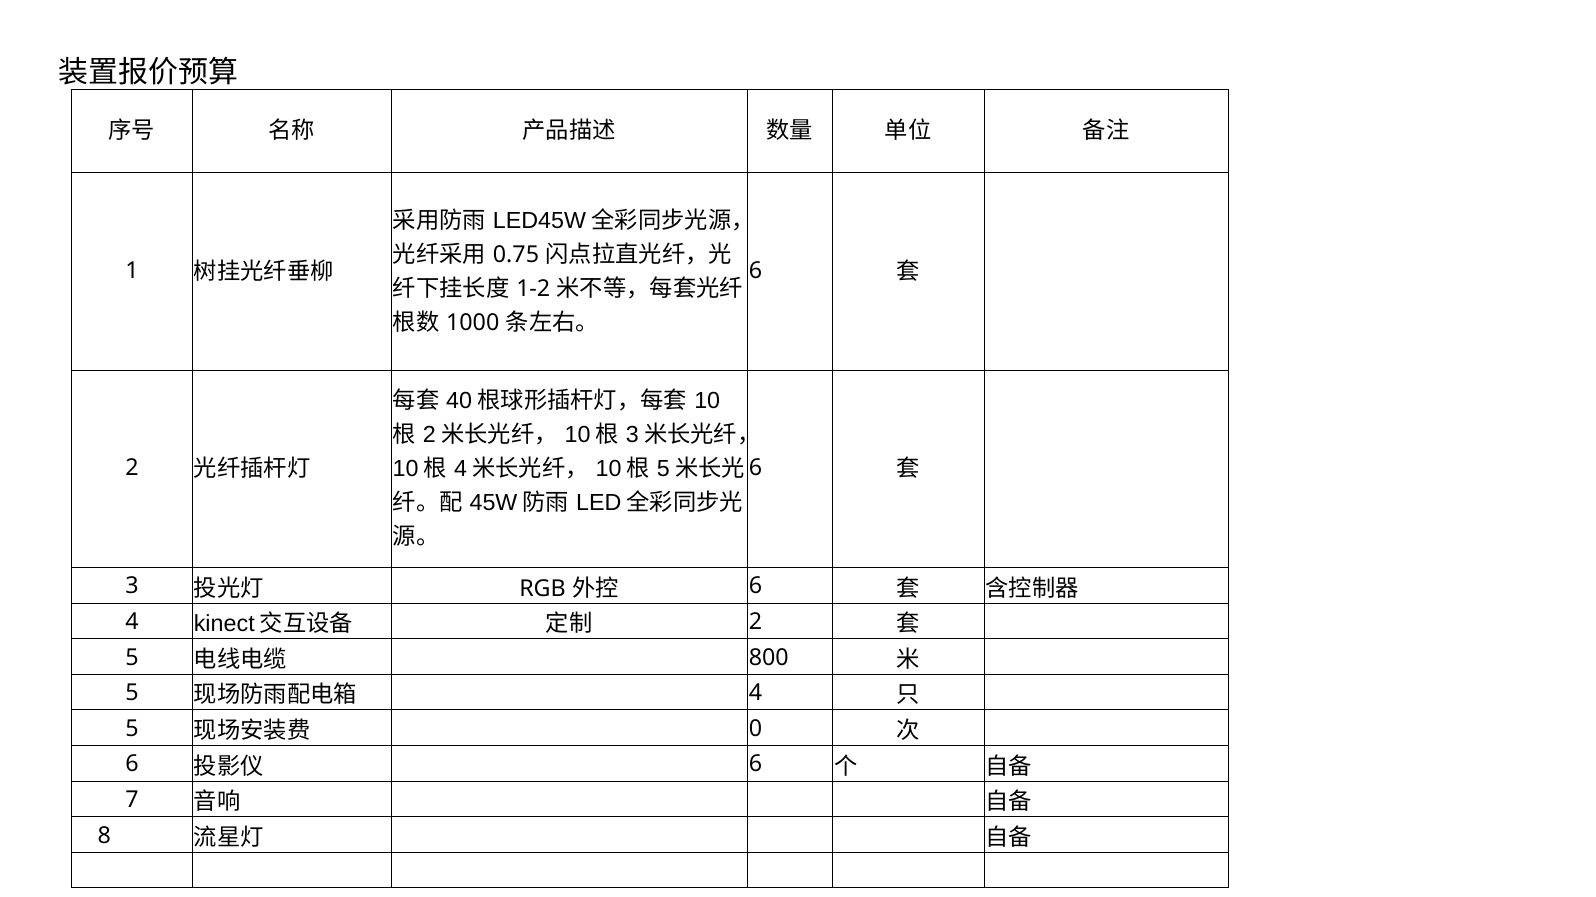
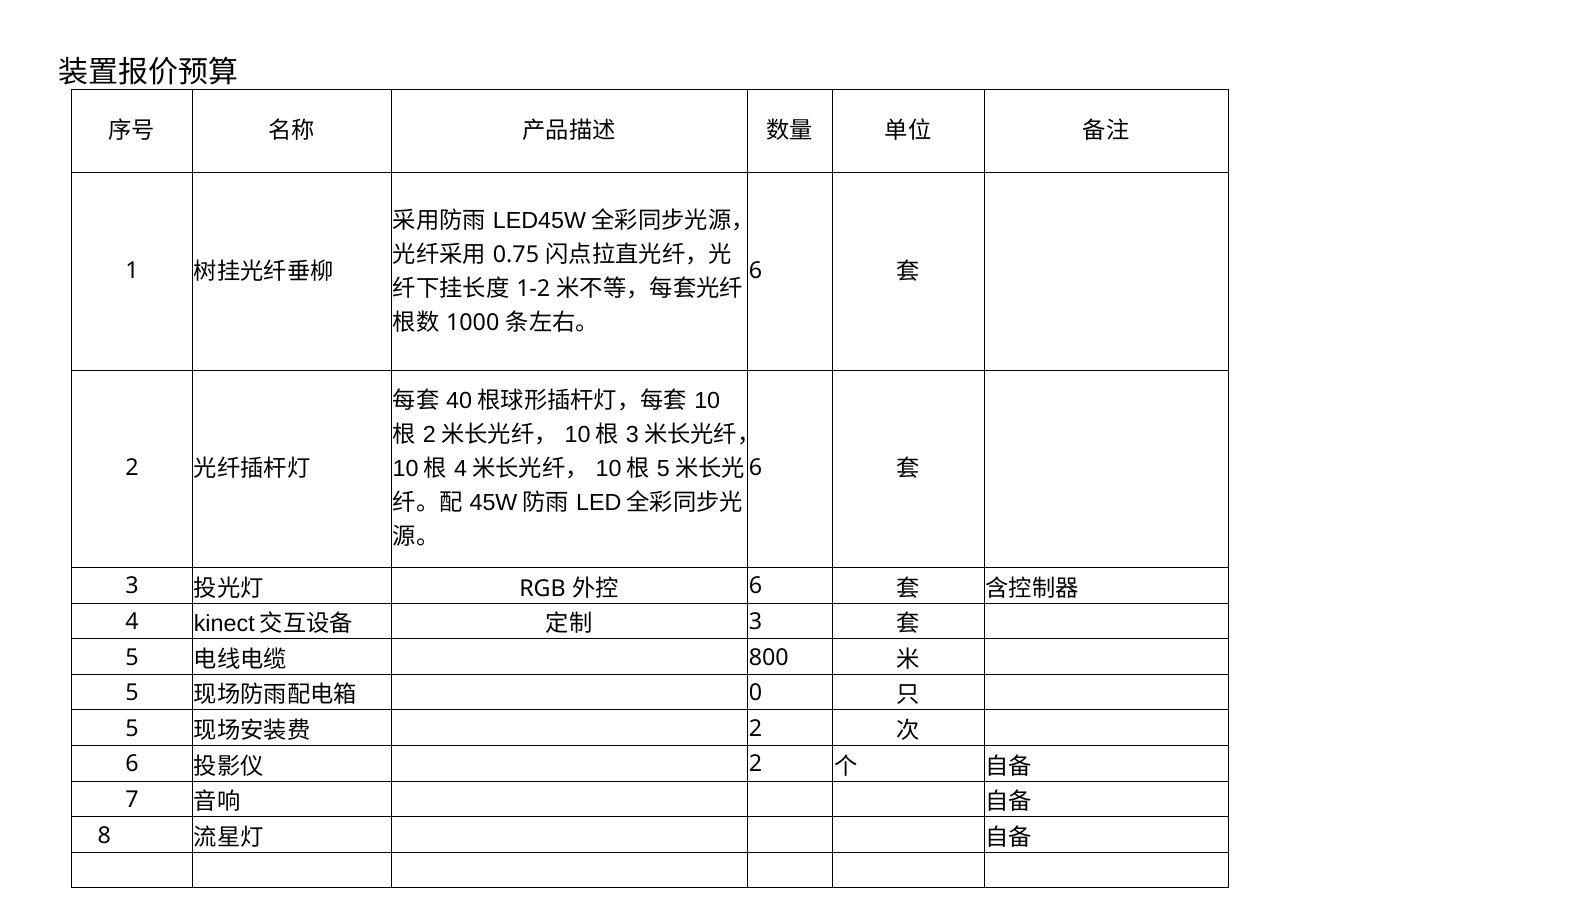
2 at (756, 622): 2 -> 3
4 at (756, 694): 4 -> 0
0 at (756, 729): 0 -> 2
6 at (756, 765): 6 -> 2
